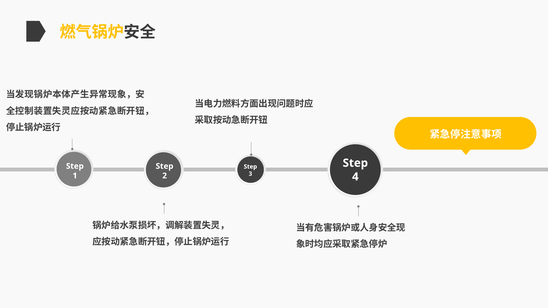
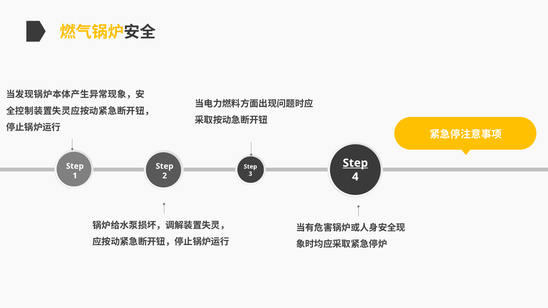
Step at (355, 163) underline: none -> present
